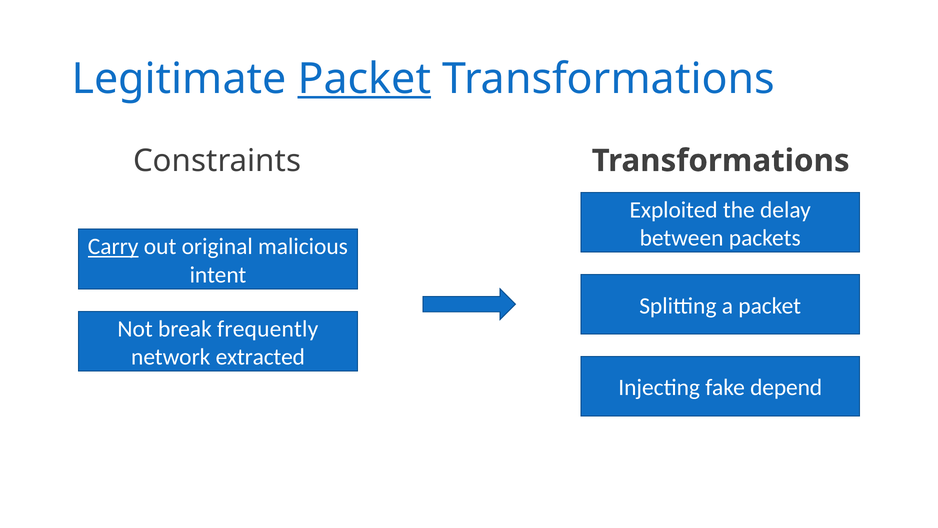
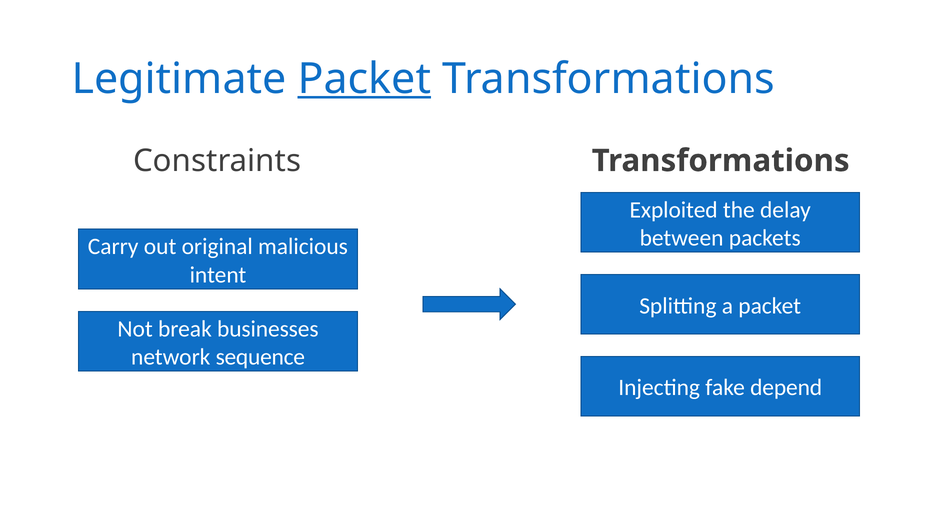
Carry underline: present -> none
frequently: frequently -> businesses
extracted: extracted -> sequence
